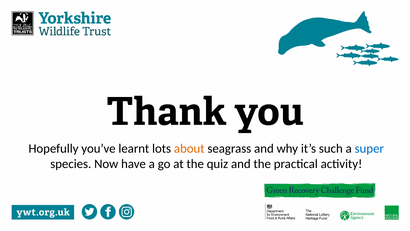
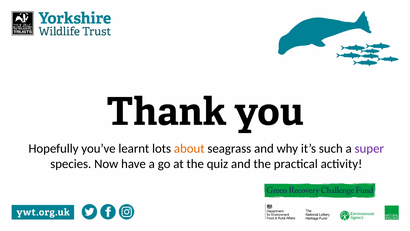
super colour: blue -> purple
